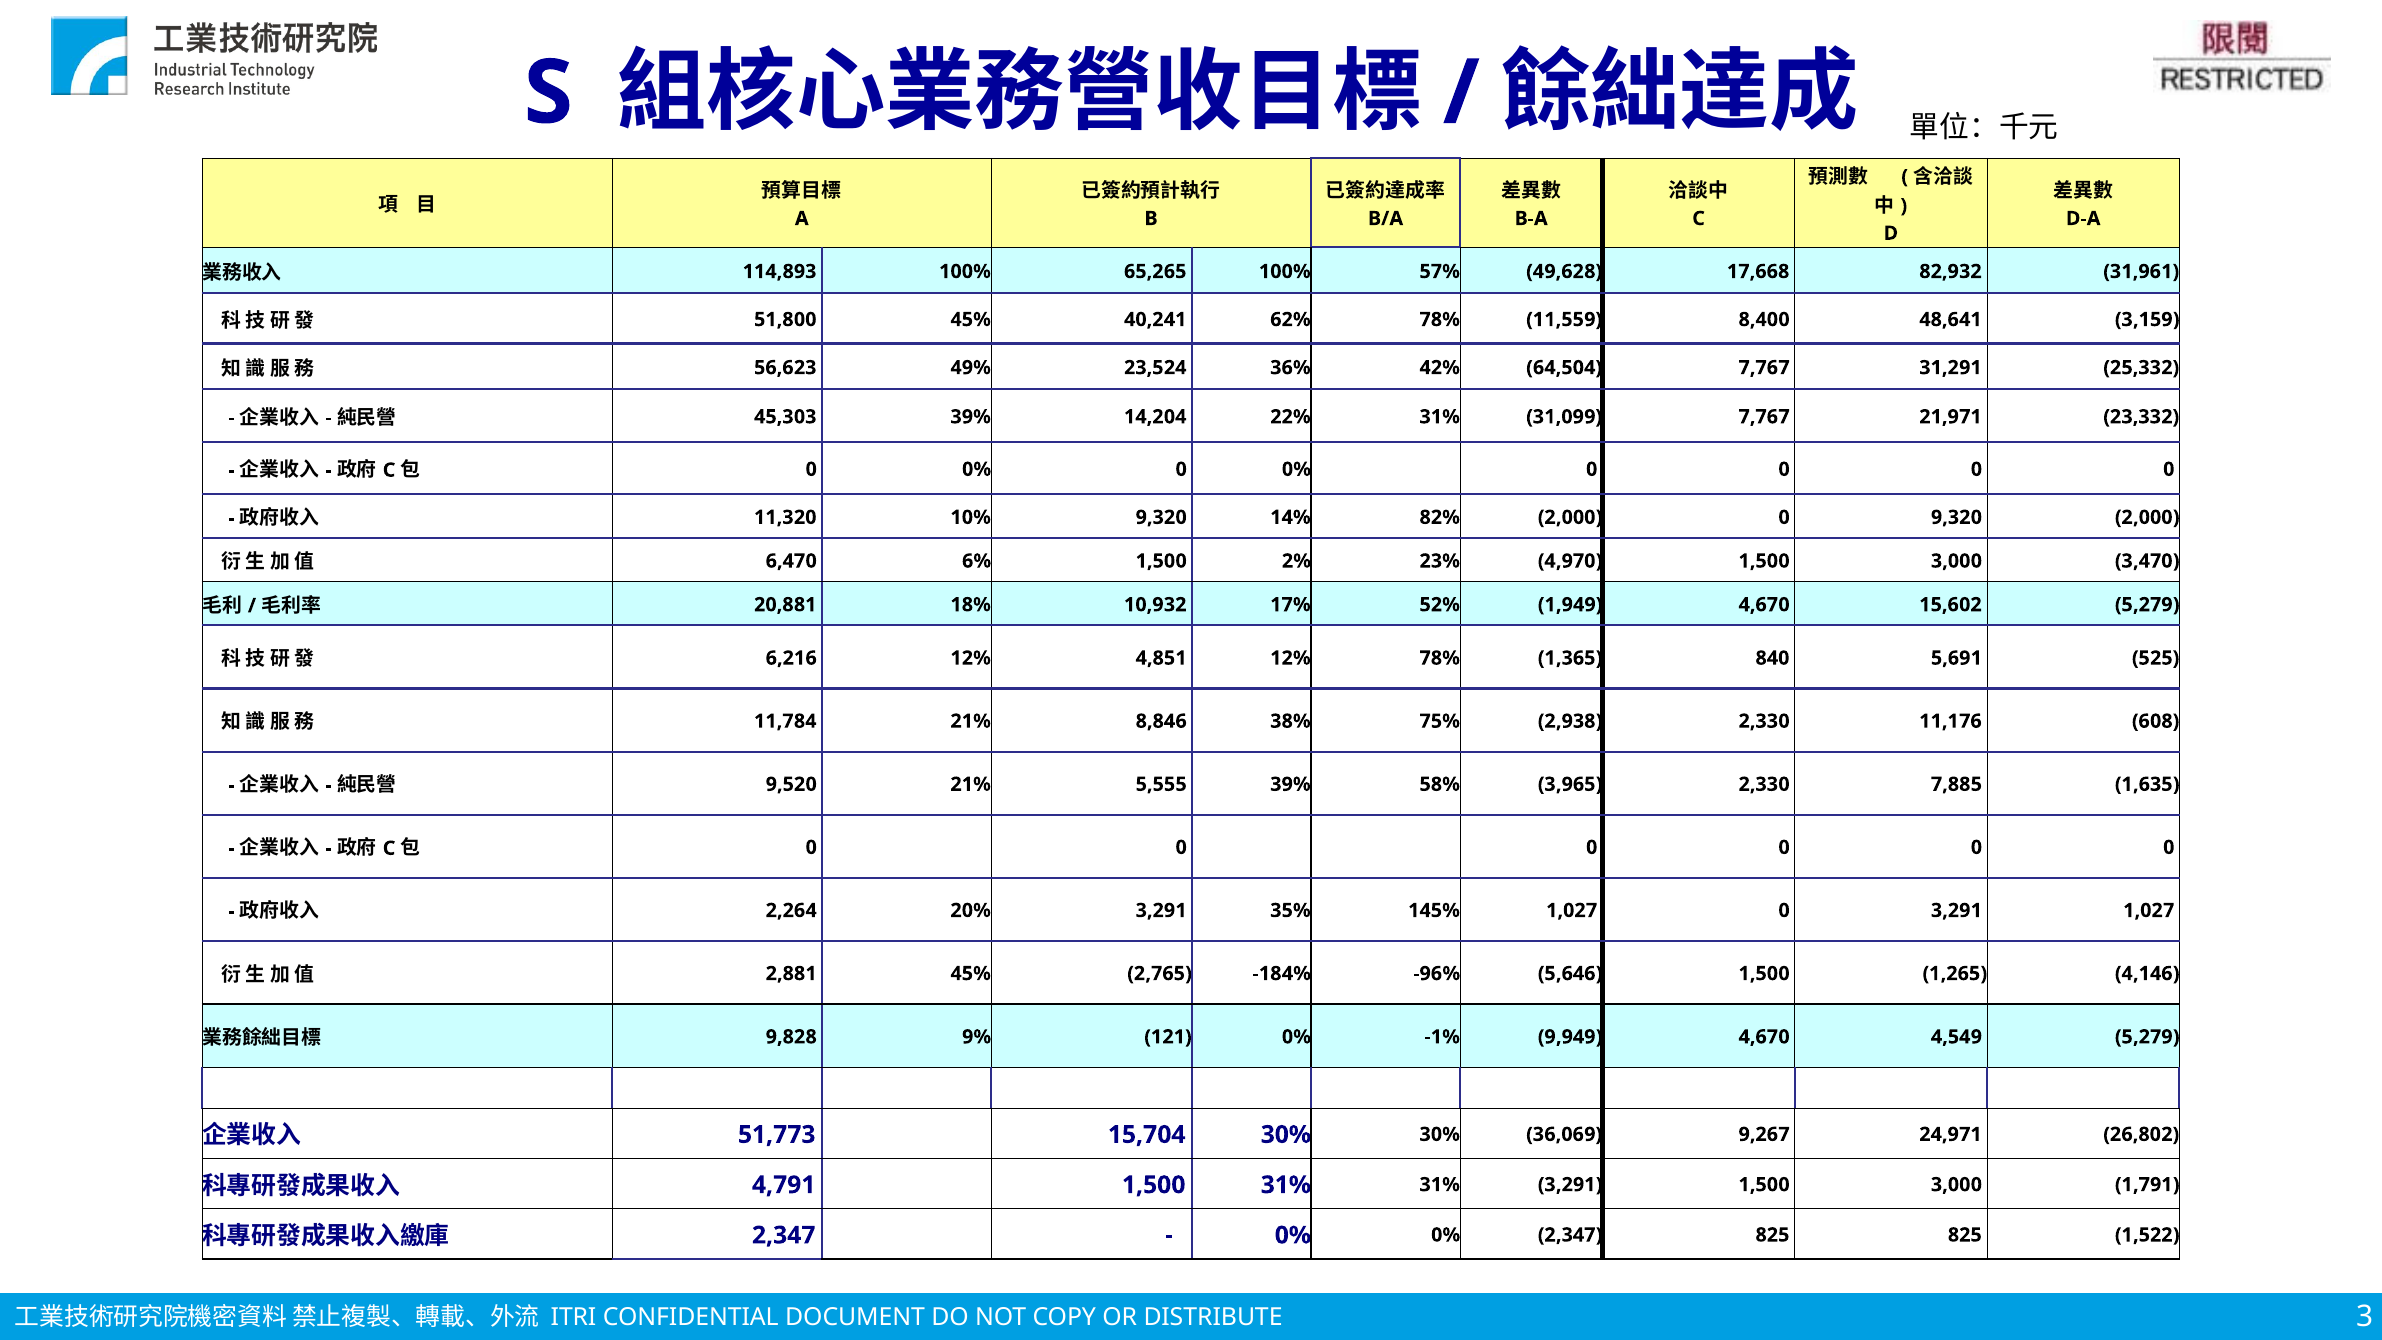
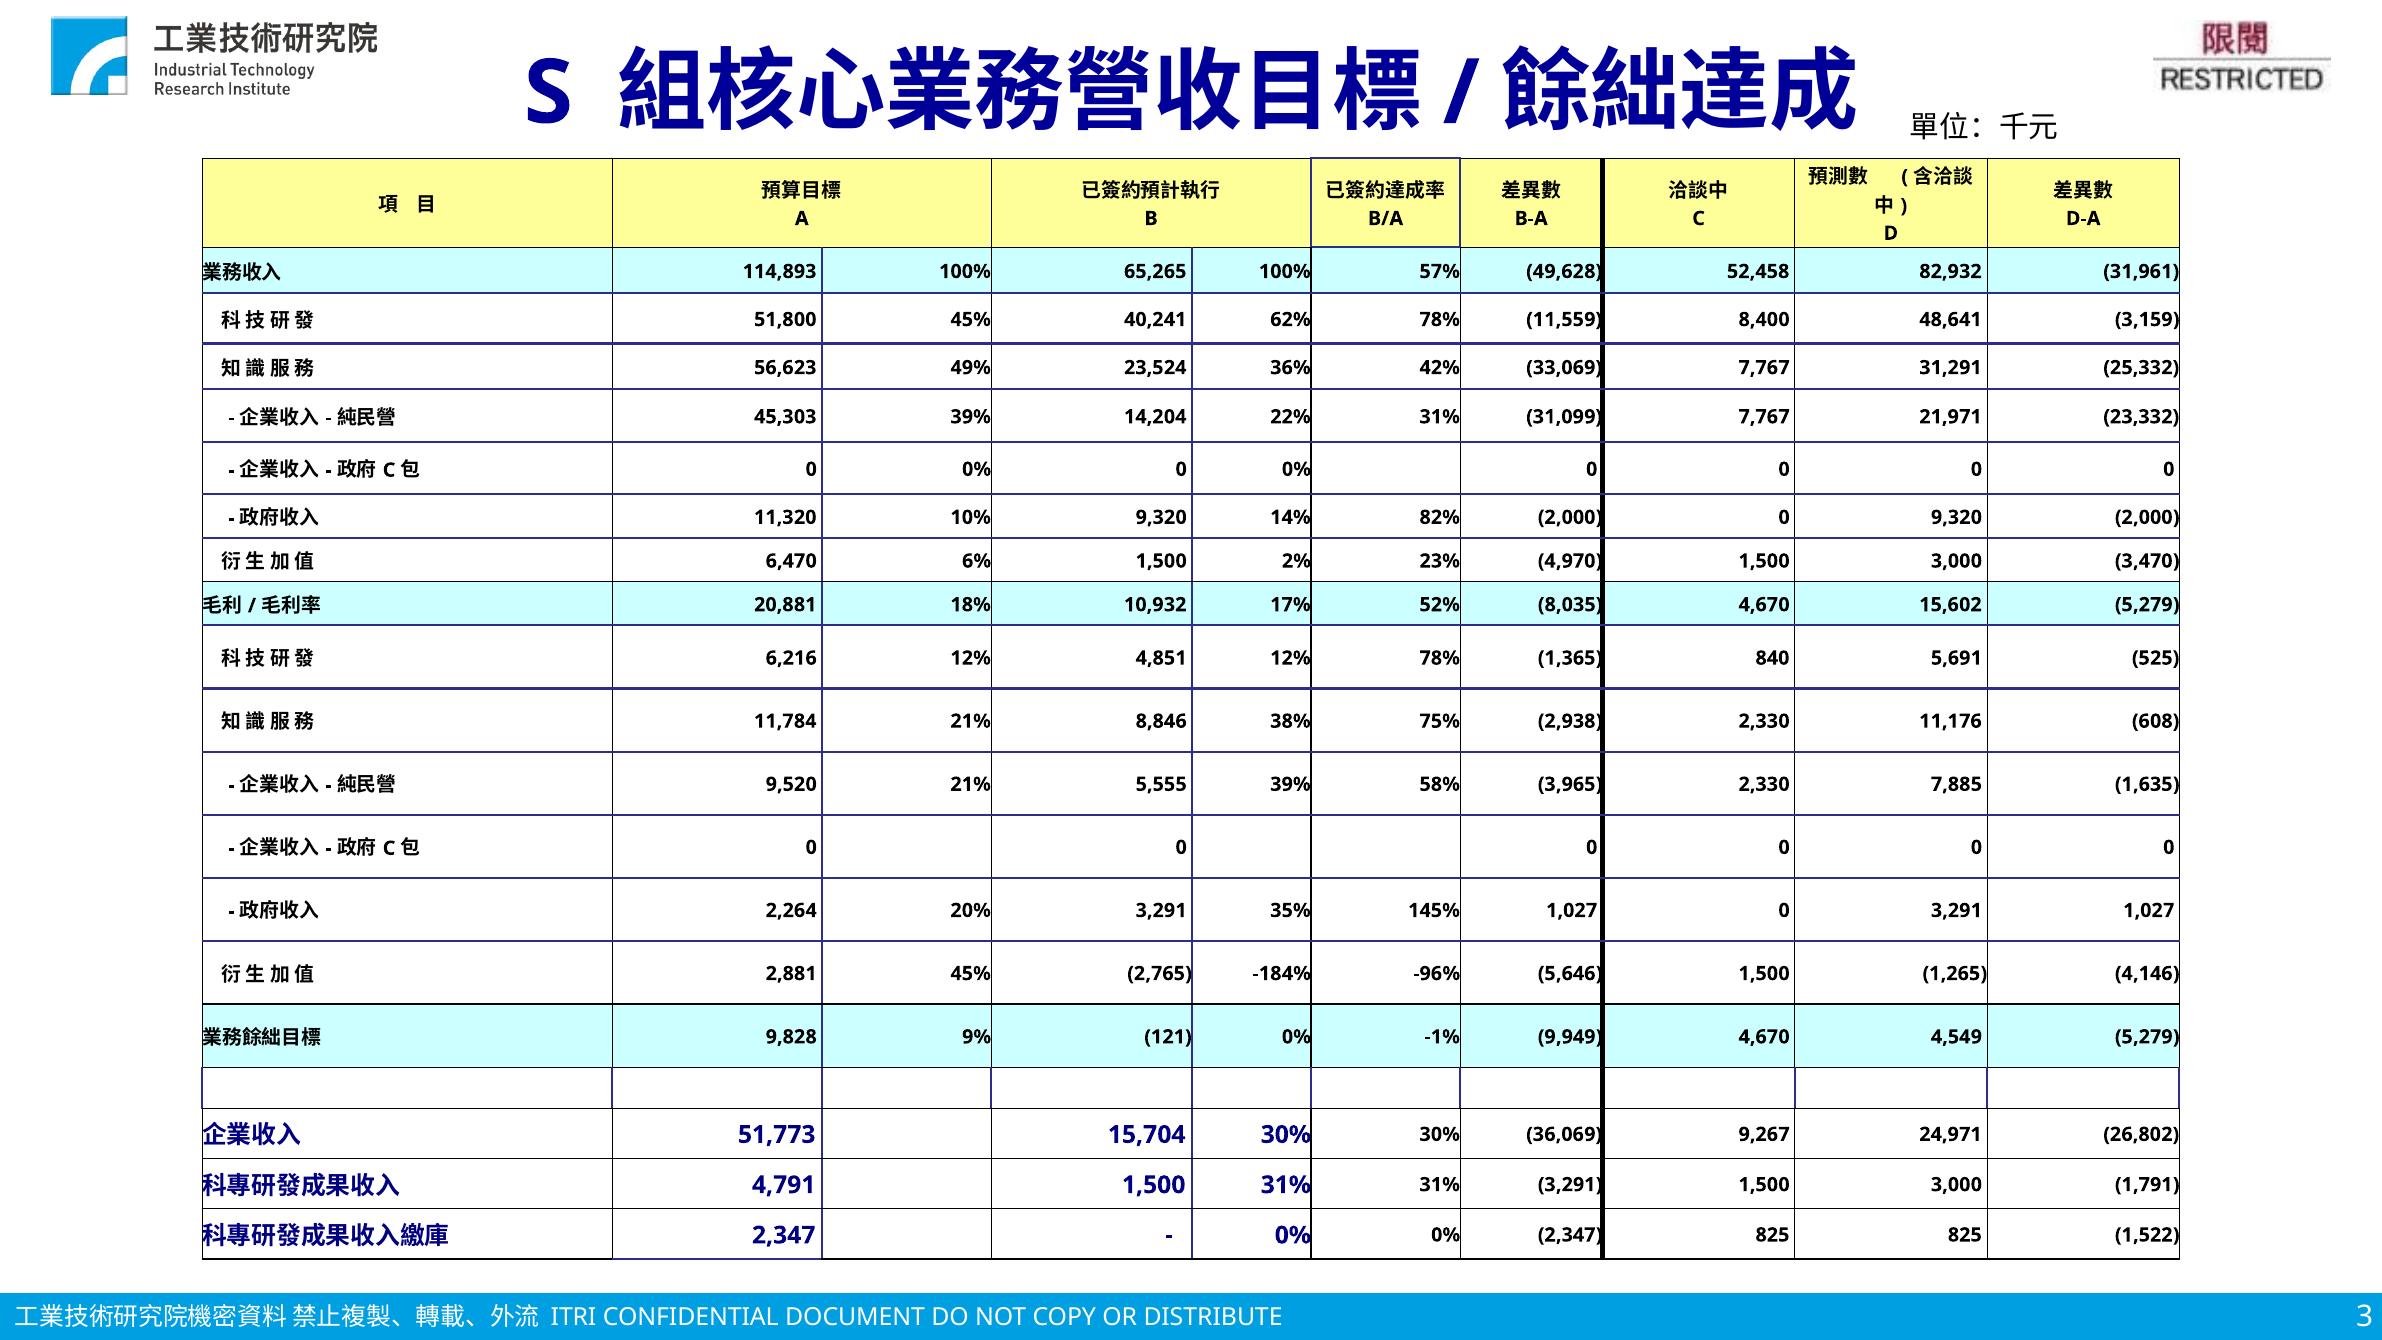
17,668: 17,668 -> 52,458
64,504: 64,504 -> 33,069
1,949: 1,949 -> 8,035
